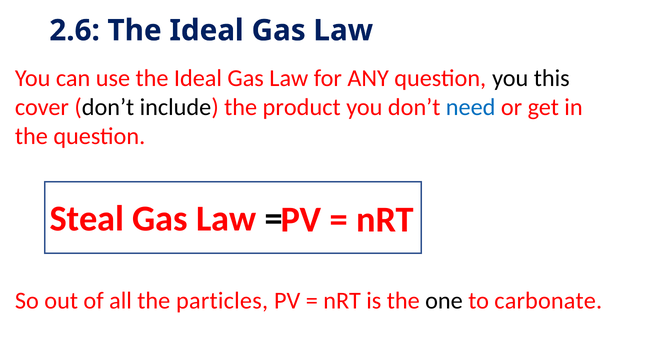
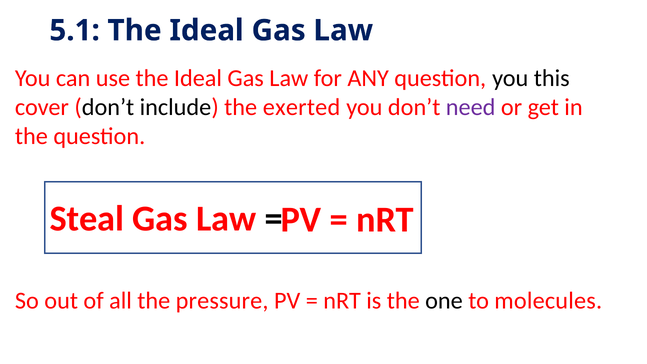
2.6: 2.6 -> 5.1
product: product -> exerted
need colour: blue -> purple
particles: particles -> pressure
carbonate: carbonate -> molecules
